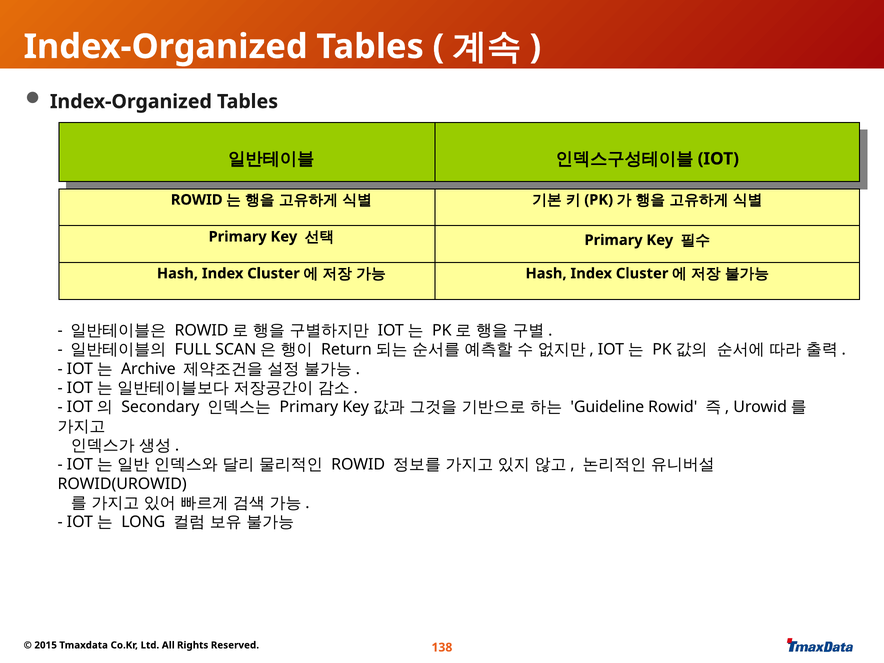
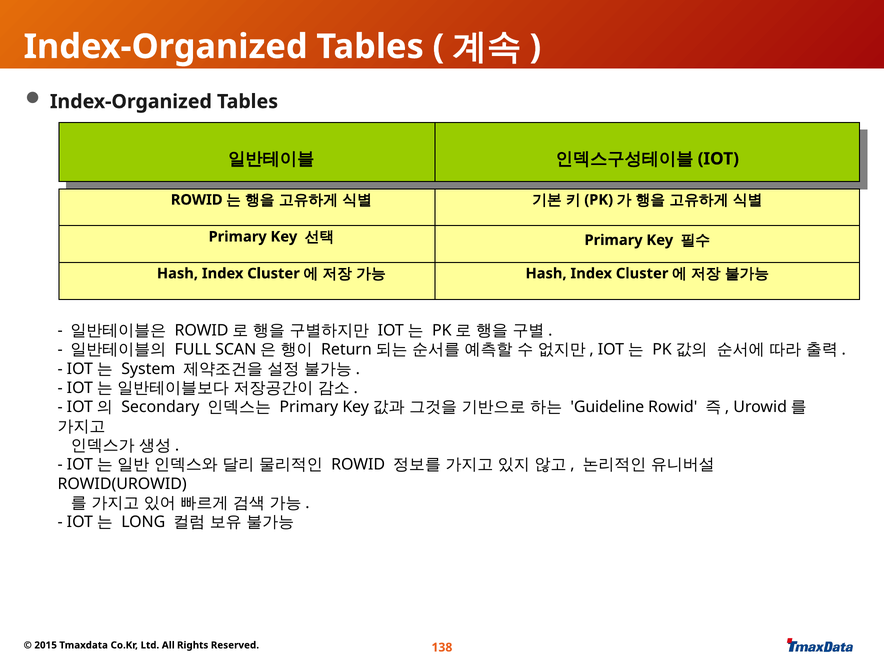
Archive: Archive -> System
